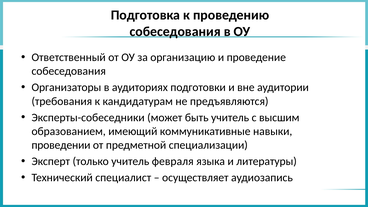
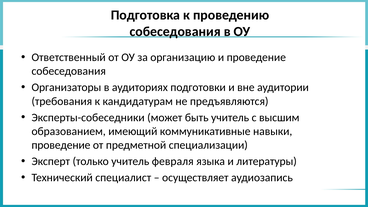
проведении at (61, 145): проведении -> проведение
